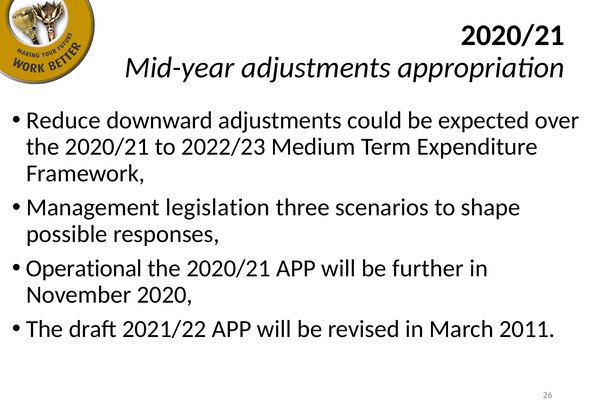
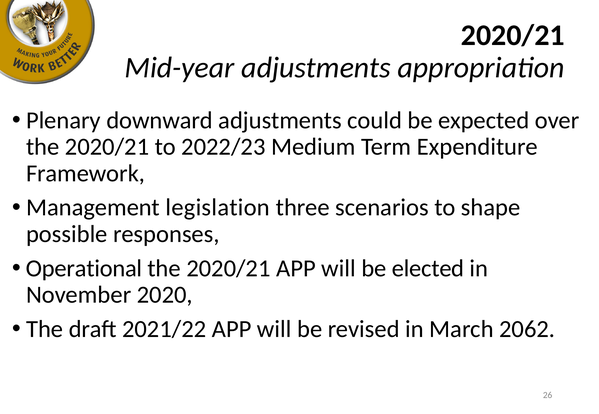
Reduce: Reduce -> Plenary
further: further -> elected
2011: 2011 -> 2062
